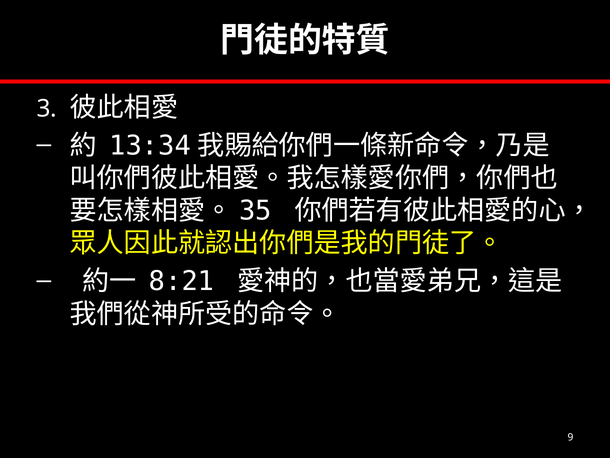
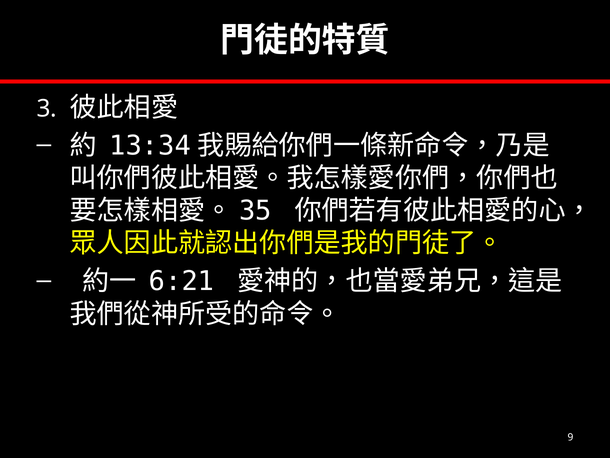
8:21: 8:21 -> 6:21
